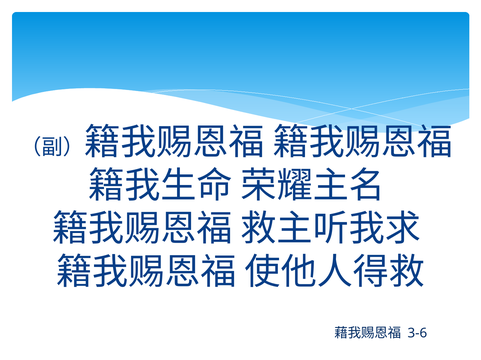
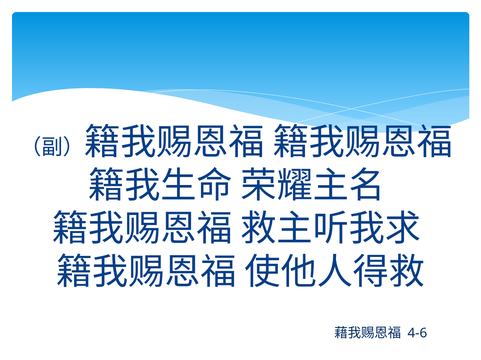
3-6: 3-6 -> 4-6
